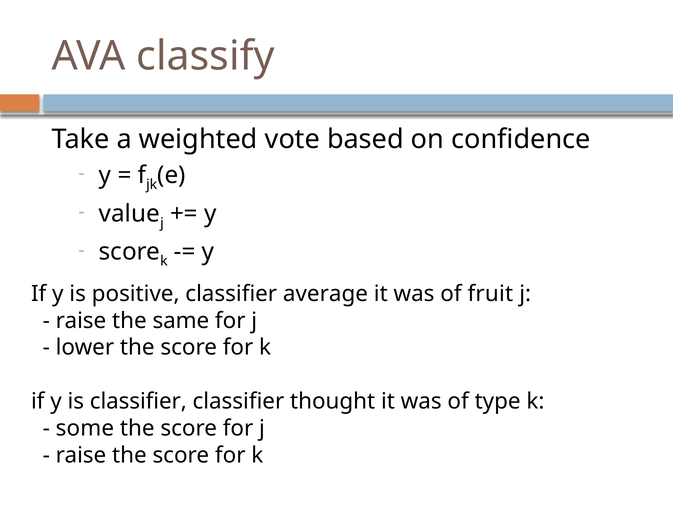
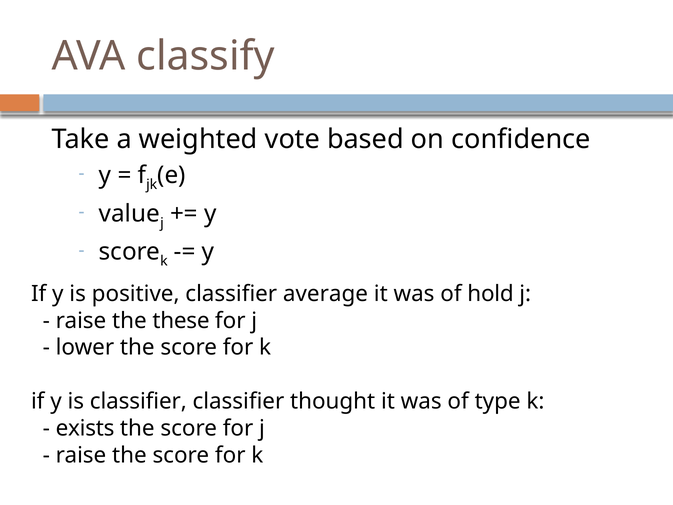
fruit: fruit -> hold
same: same -> these
some: some -> exists
